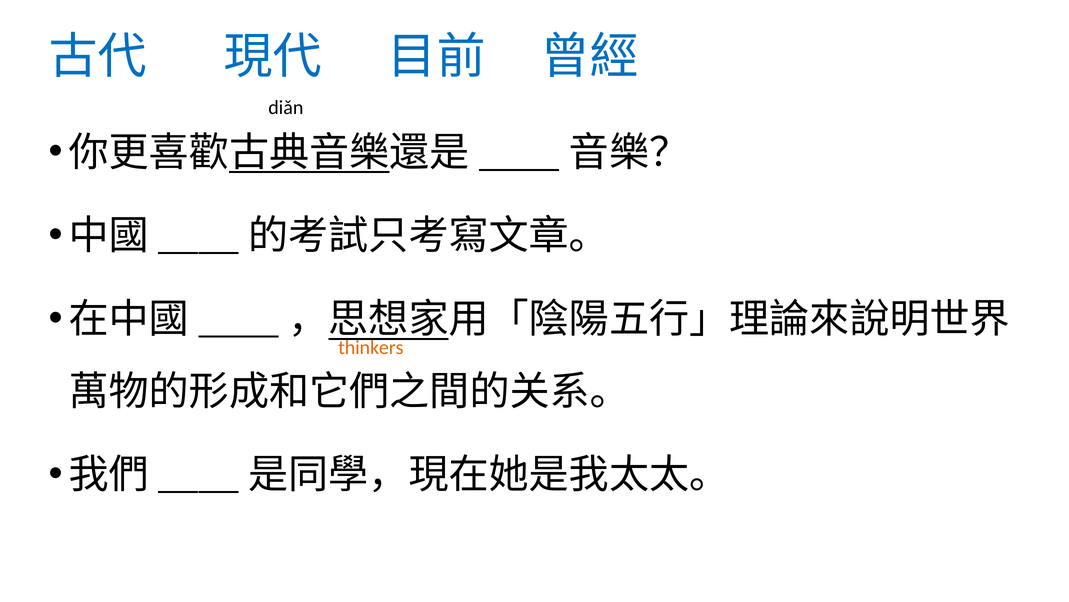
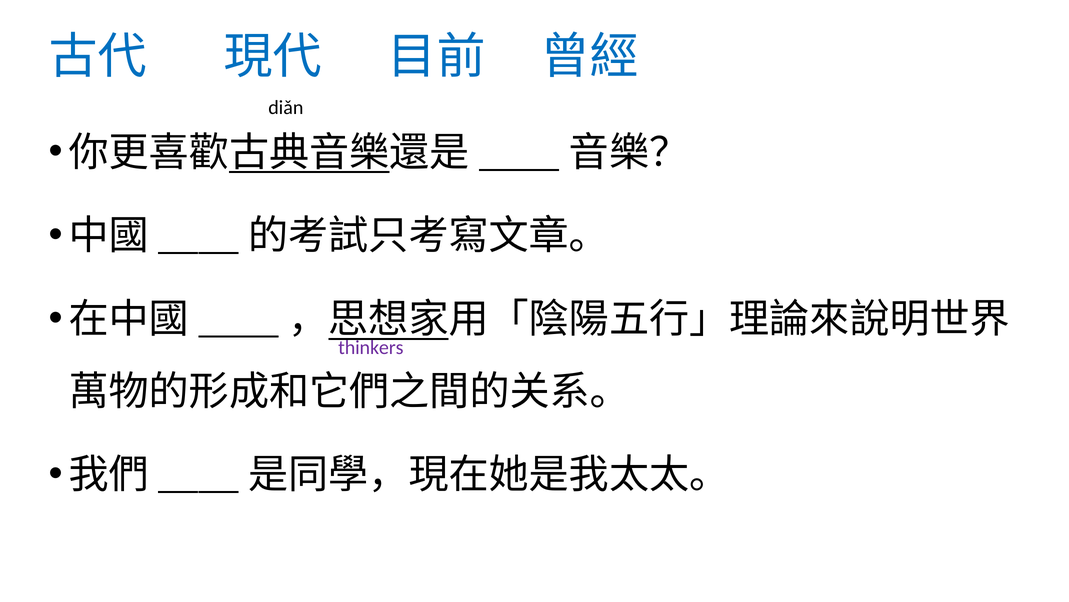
thinkers colour: orange -> purple
